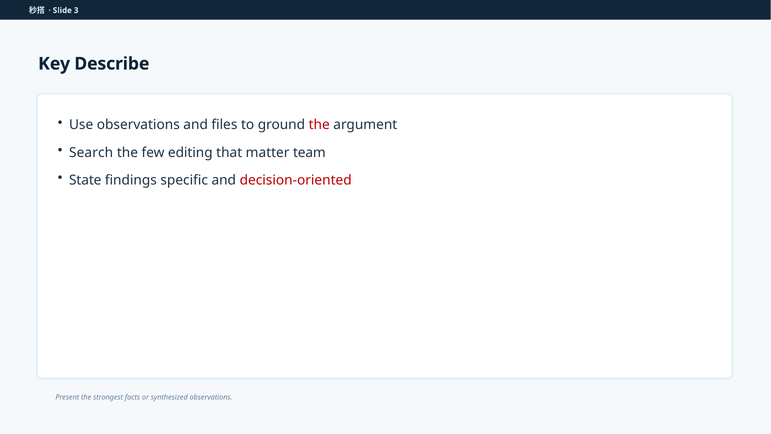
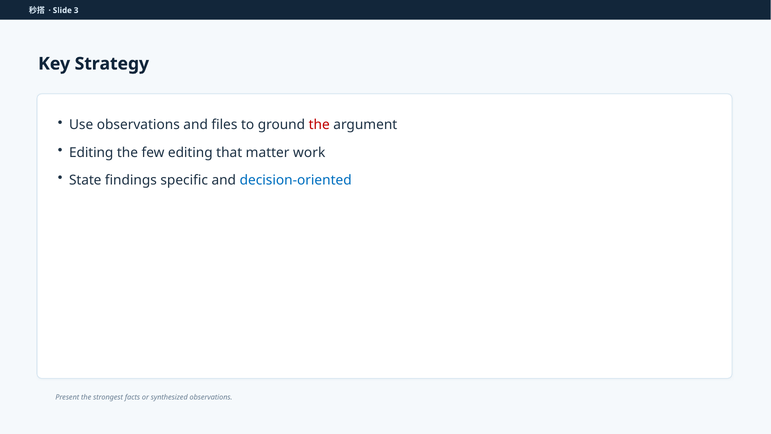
Describe: Describe -> Strategy
Search at (91, 152): Search -> Editing
team: team -> work
decision-oriented colour: red -> blue
